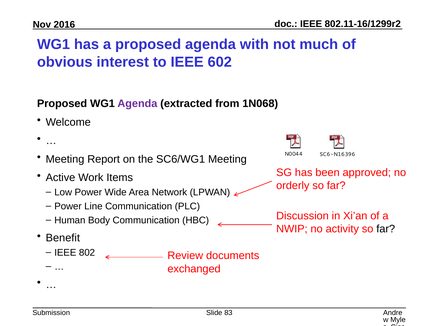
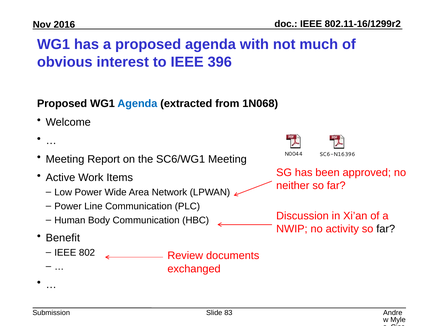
602: 602 -> 396
Agenda at (137, 104) colour: purple -> blue
orderly: orderly -> neither
